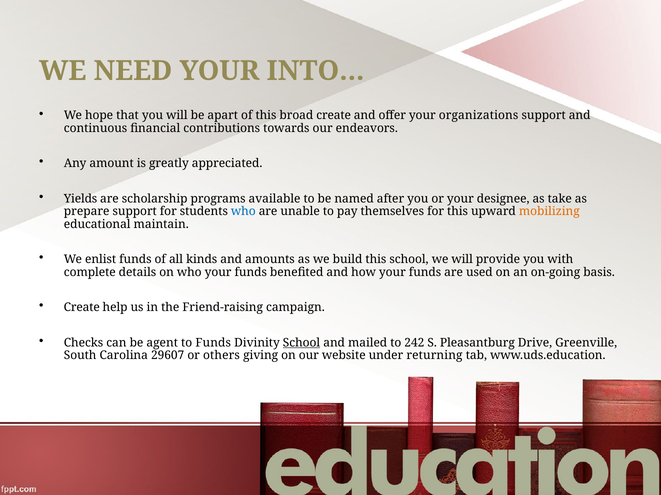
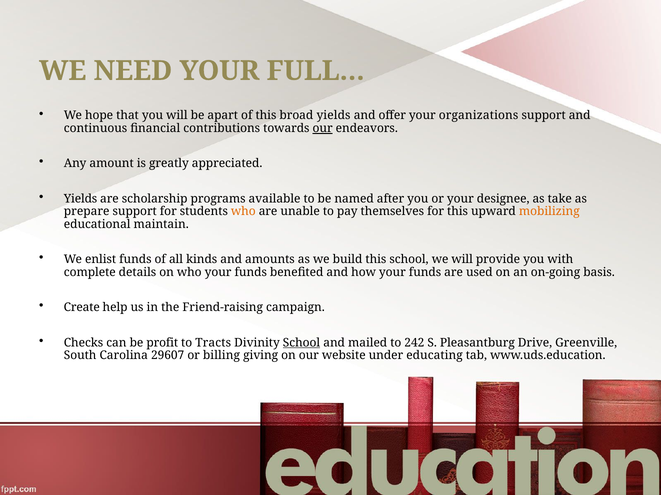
INTO…: INTO… -> FULL…
broad create: create -> yields
our at (323, 129) underline: none -> present
who at (243, 212) colour: blue -> orange
agent: agent -> profit
to Funds: Funds -> Tracts
others: others -> billing
returning: returning -> educating
